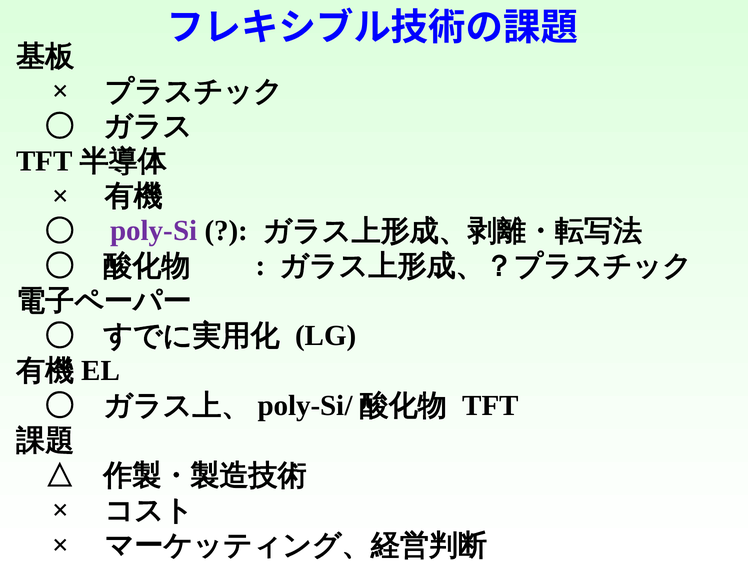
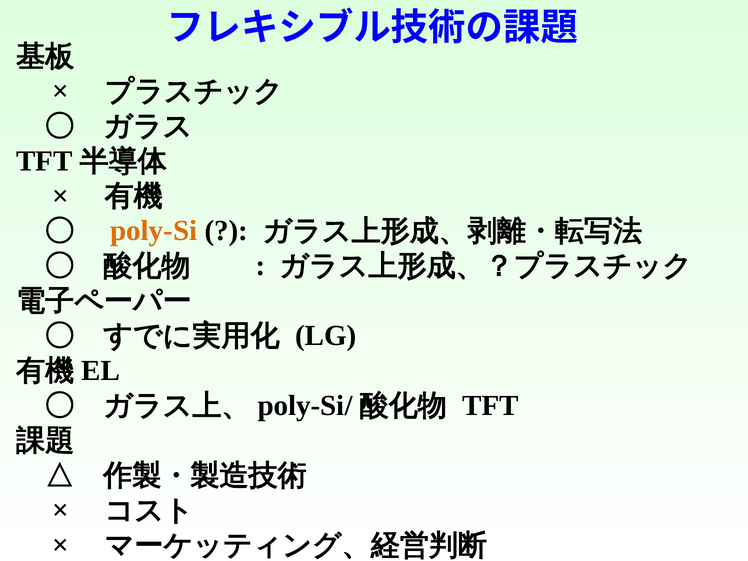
poly-Si colour: purple -> orange
